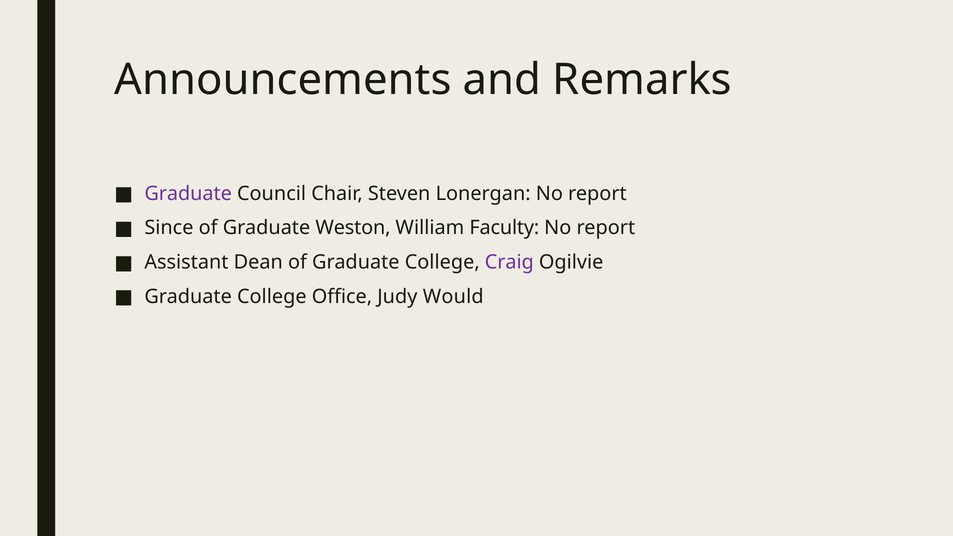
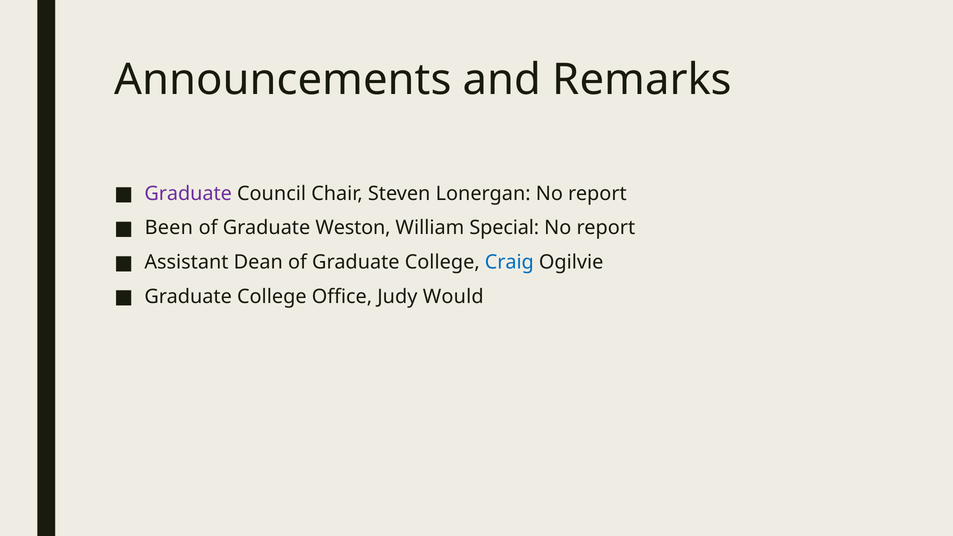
Since: Since -> Been
Faculty: Faculty -> Special
Craig colour: purple -> blue
